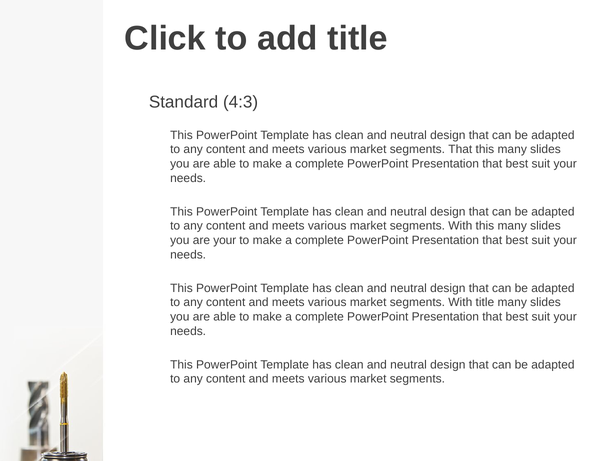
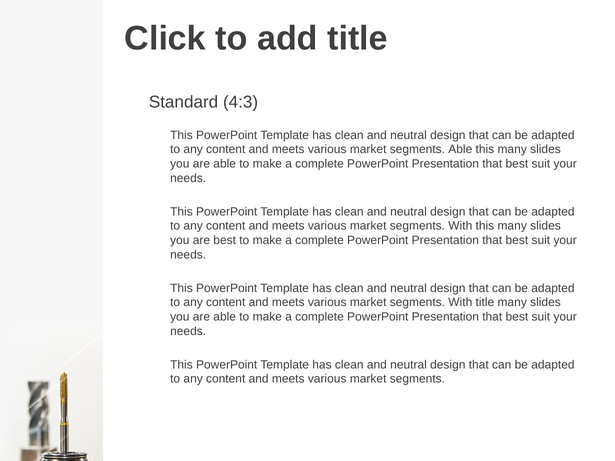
segments That: That -> Able
are your: your -> best
